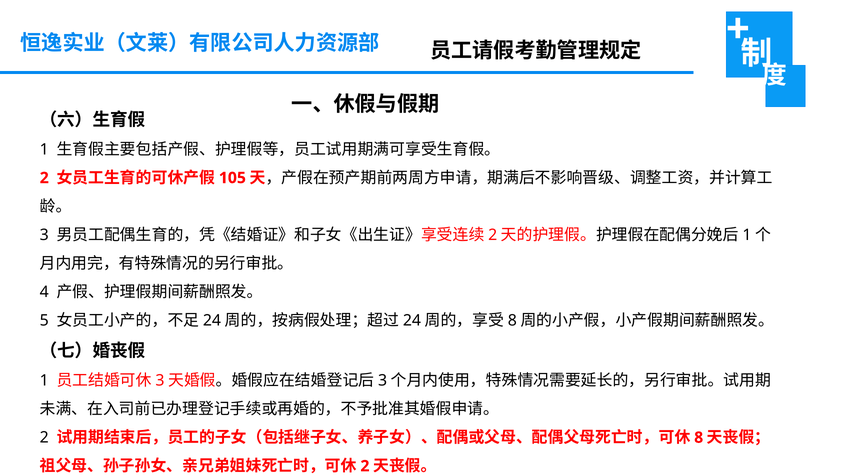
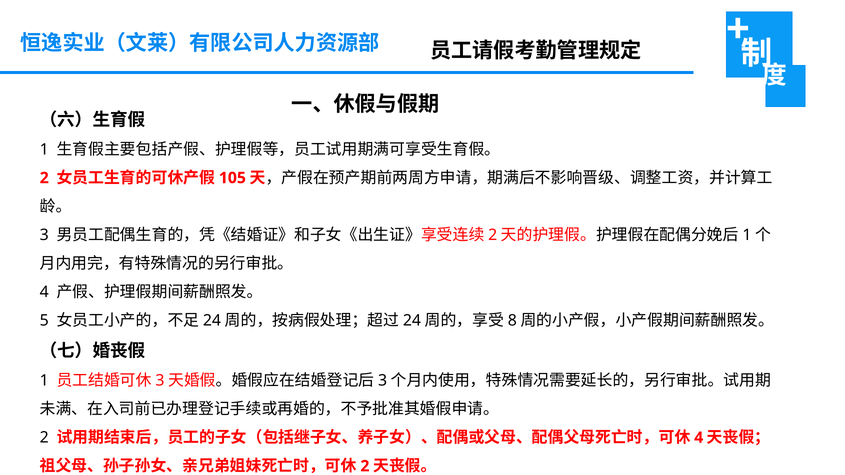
8 at (699, 438): 8 -> 4
